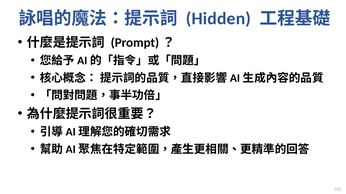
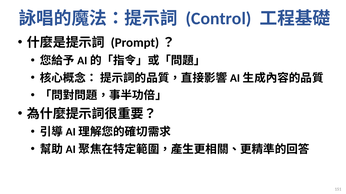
Hidden: Hidden -> Control
